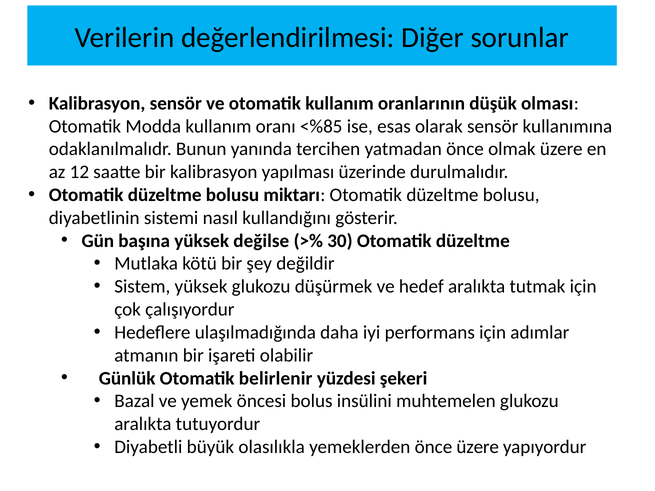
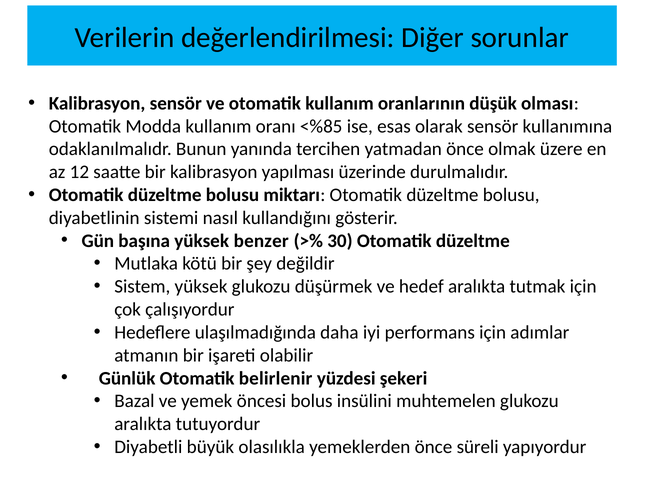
değilse: değilse -> benzer
önce üzere: üzere -> süreli
